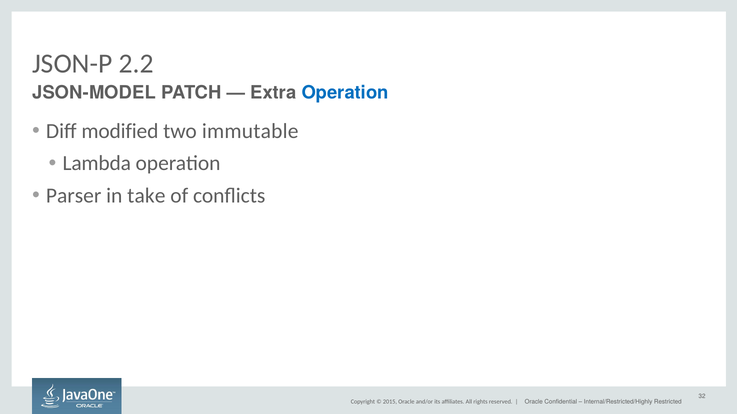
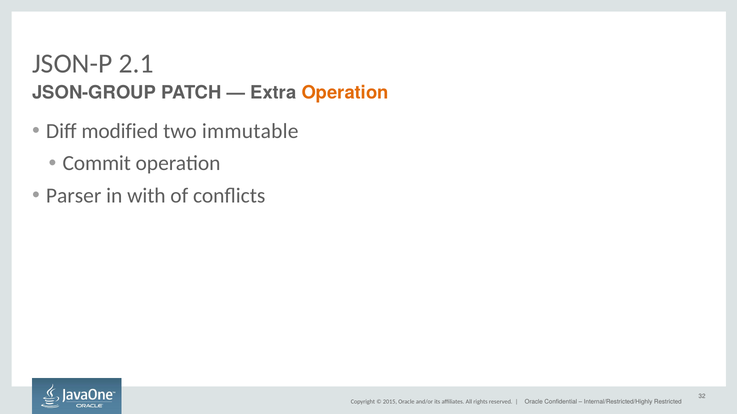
2.2: 2.2 -> 2.1
JSON-MODEL: JSON-MODEL -> JSON-GROUP
Operation at (345, 93) colour: blue -> orange
Lambda: Lambda -> Commit
take: take -> with
